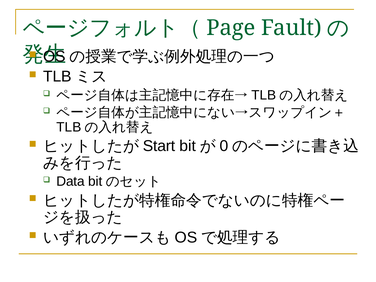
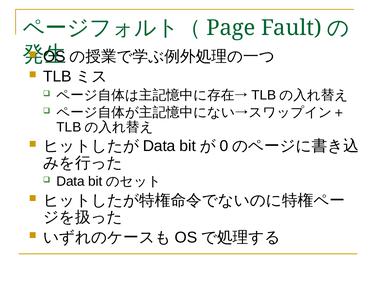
Start at (159, 146): Start -> Data
